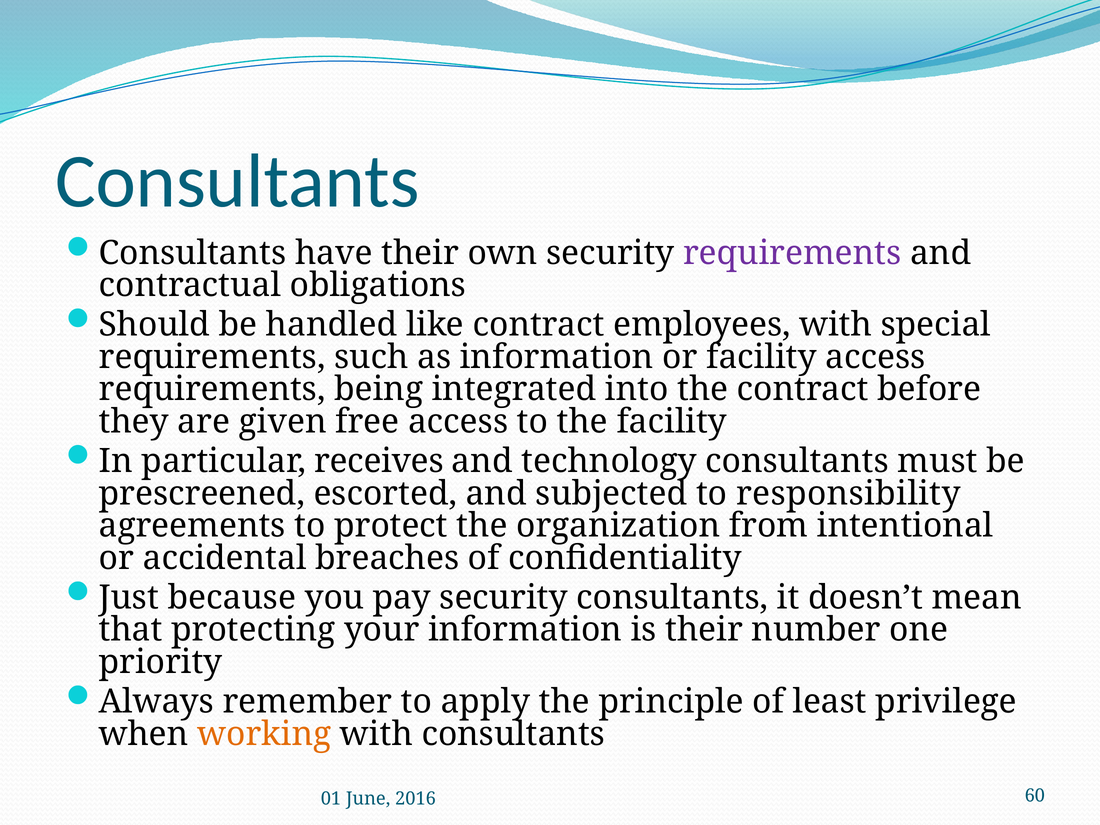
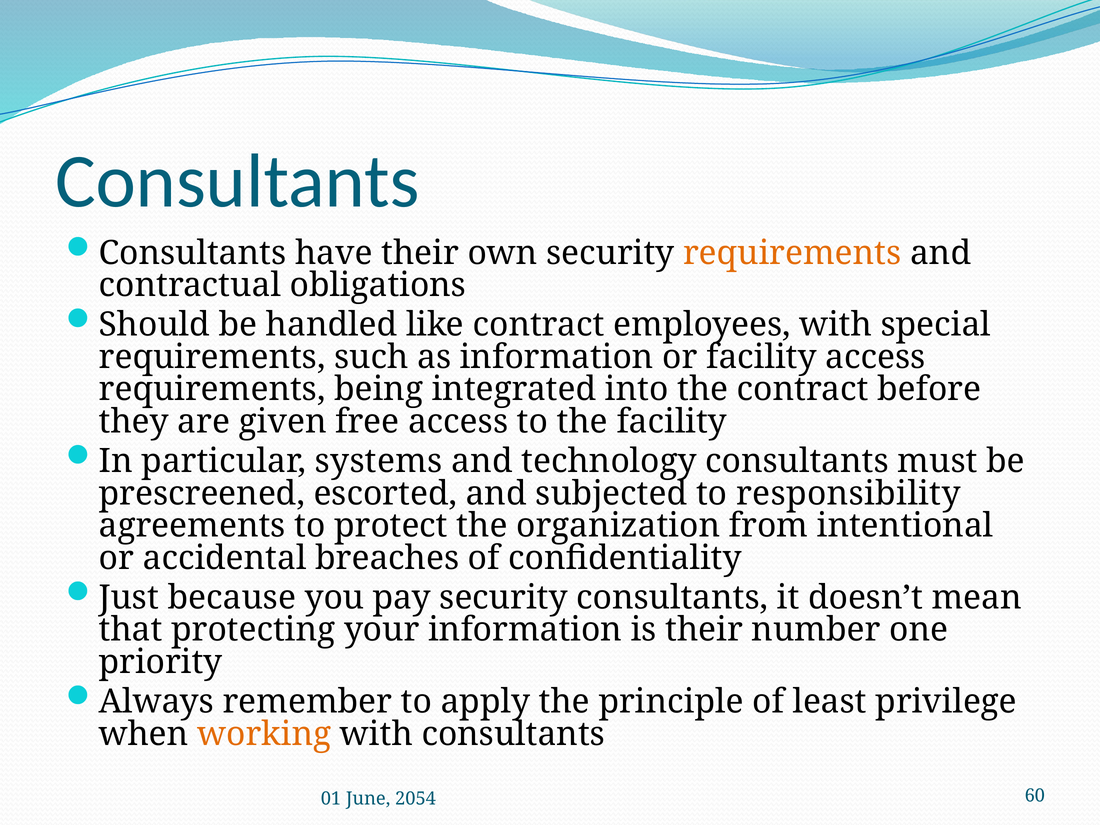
requirements at (792, 253) colour: purple -> orange
receives: receives -> systems
2016: 2016 -> 2054
